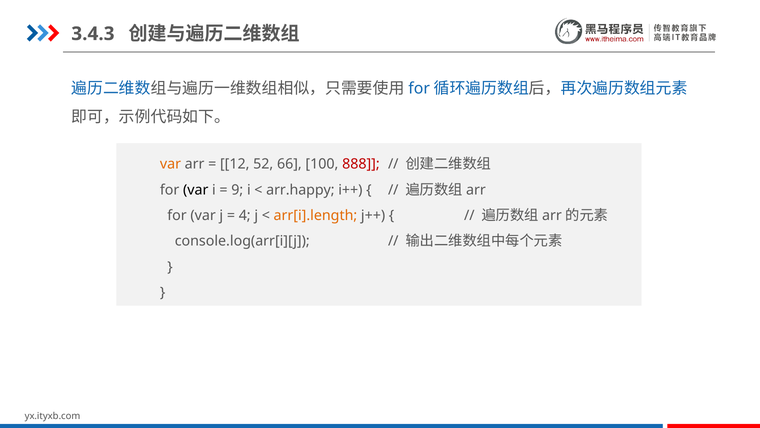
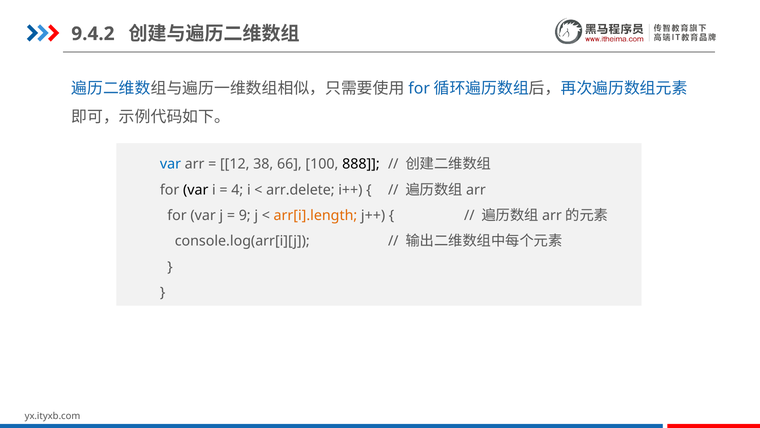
3.4.3: 3.4.3 -> 9.4.2
var at (171, 164) colour: orange -> blue
52: 52 -> 38
888 colour: red -> black
9: 9 -> 4
arr.happy: arr.happy -> arr.delete
4: 4 -> 9
